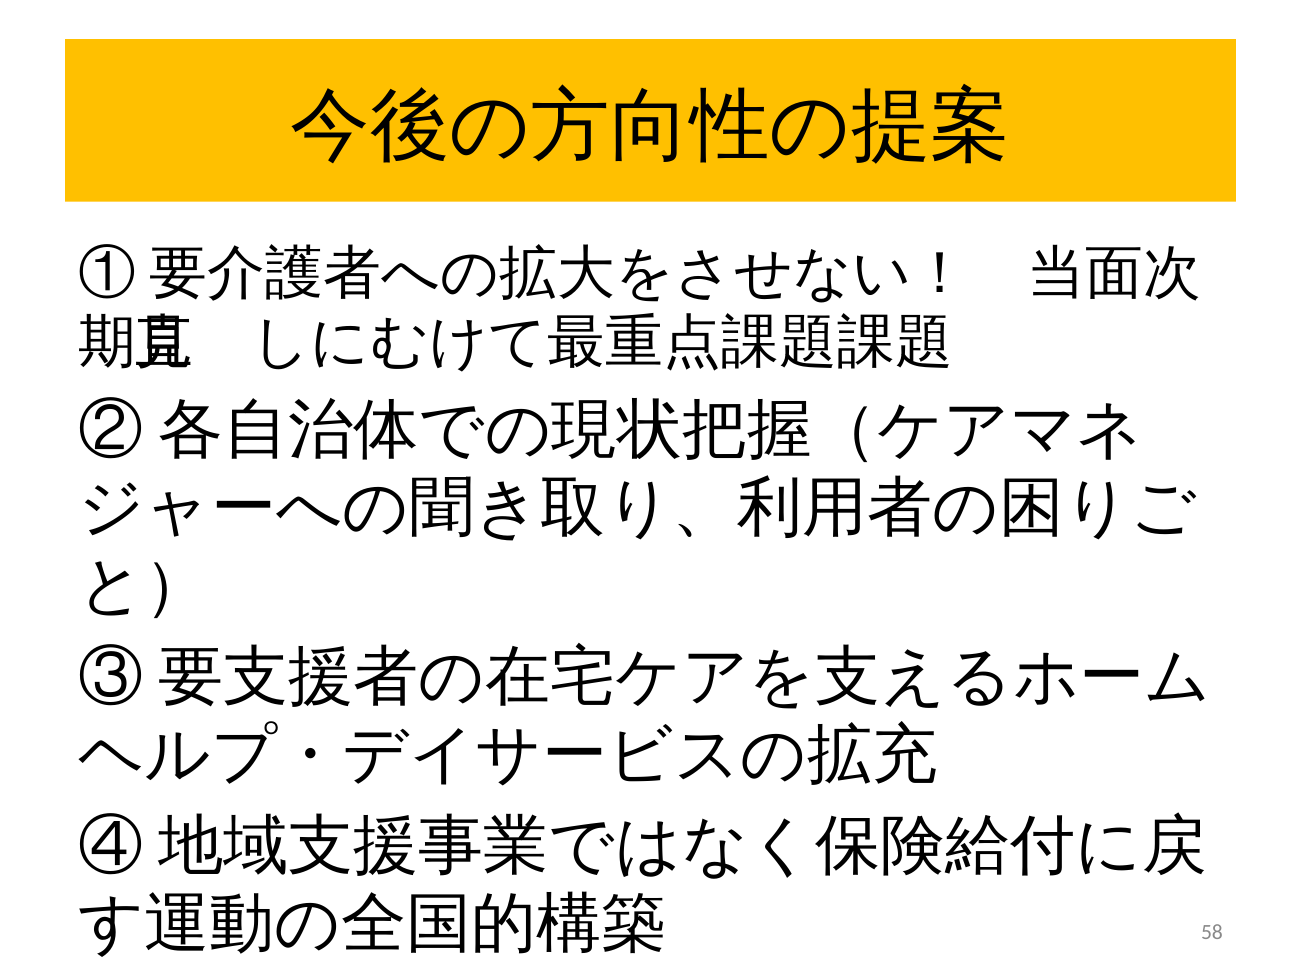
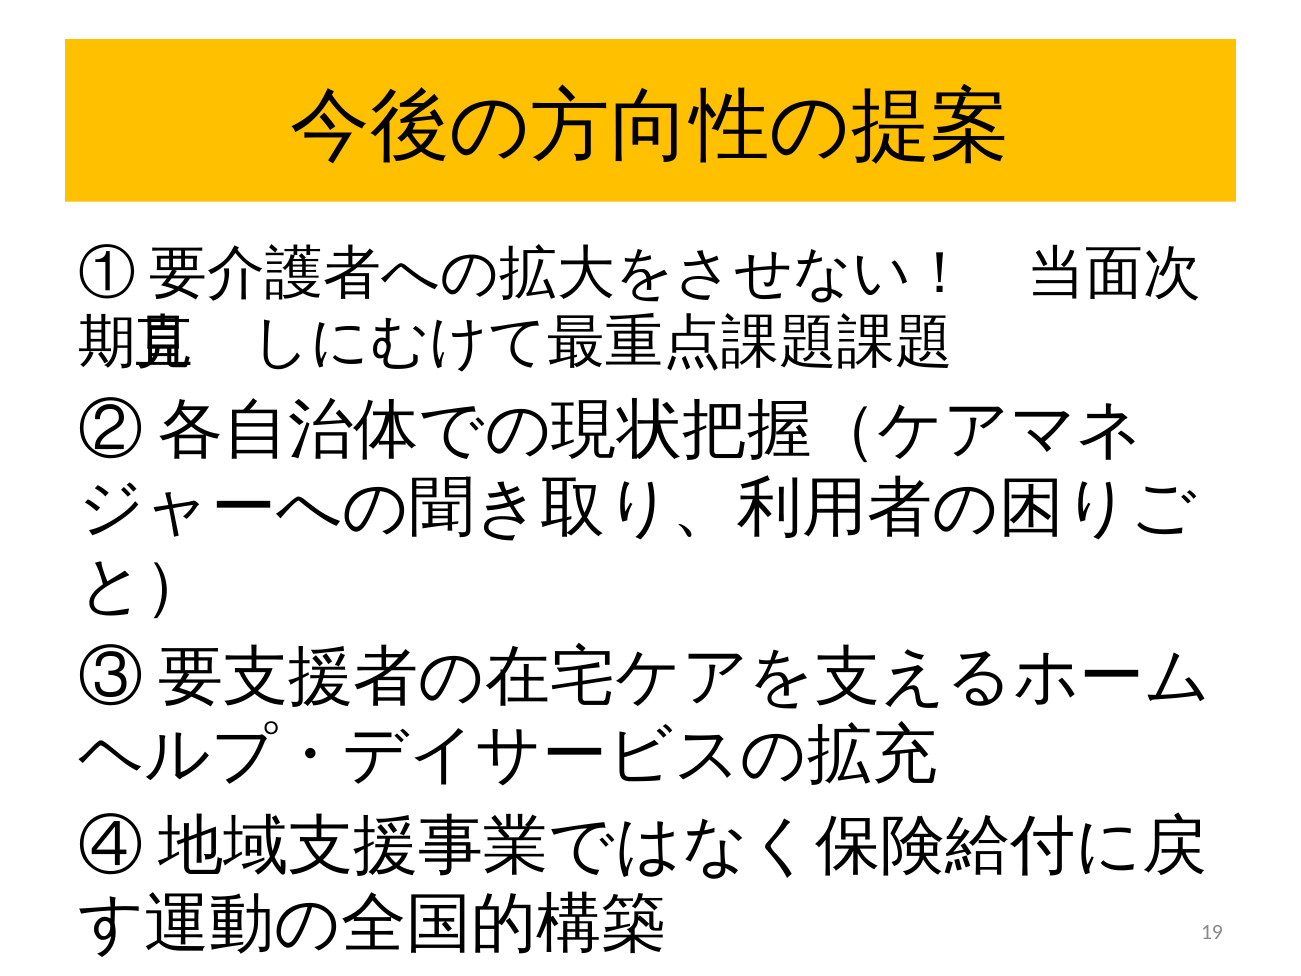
58: 58 -> 19
